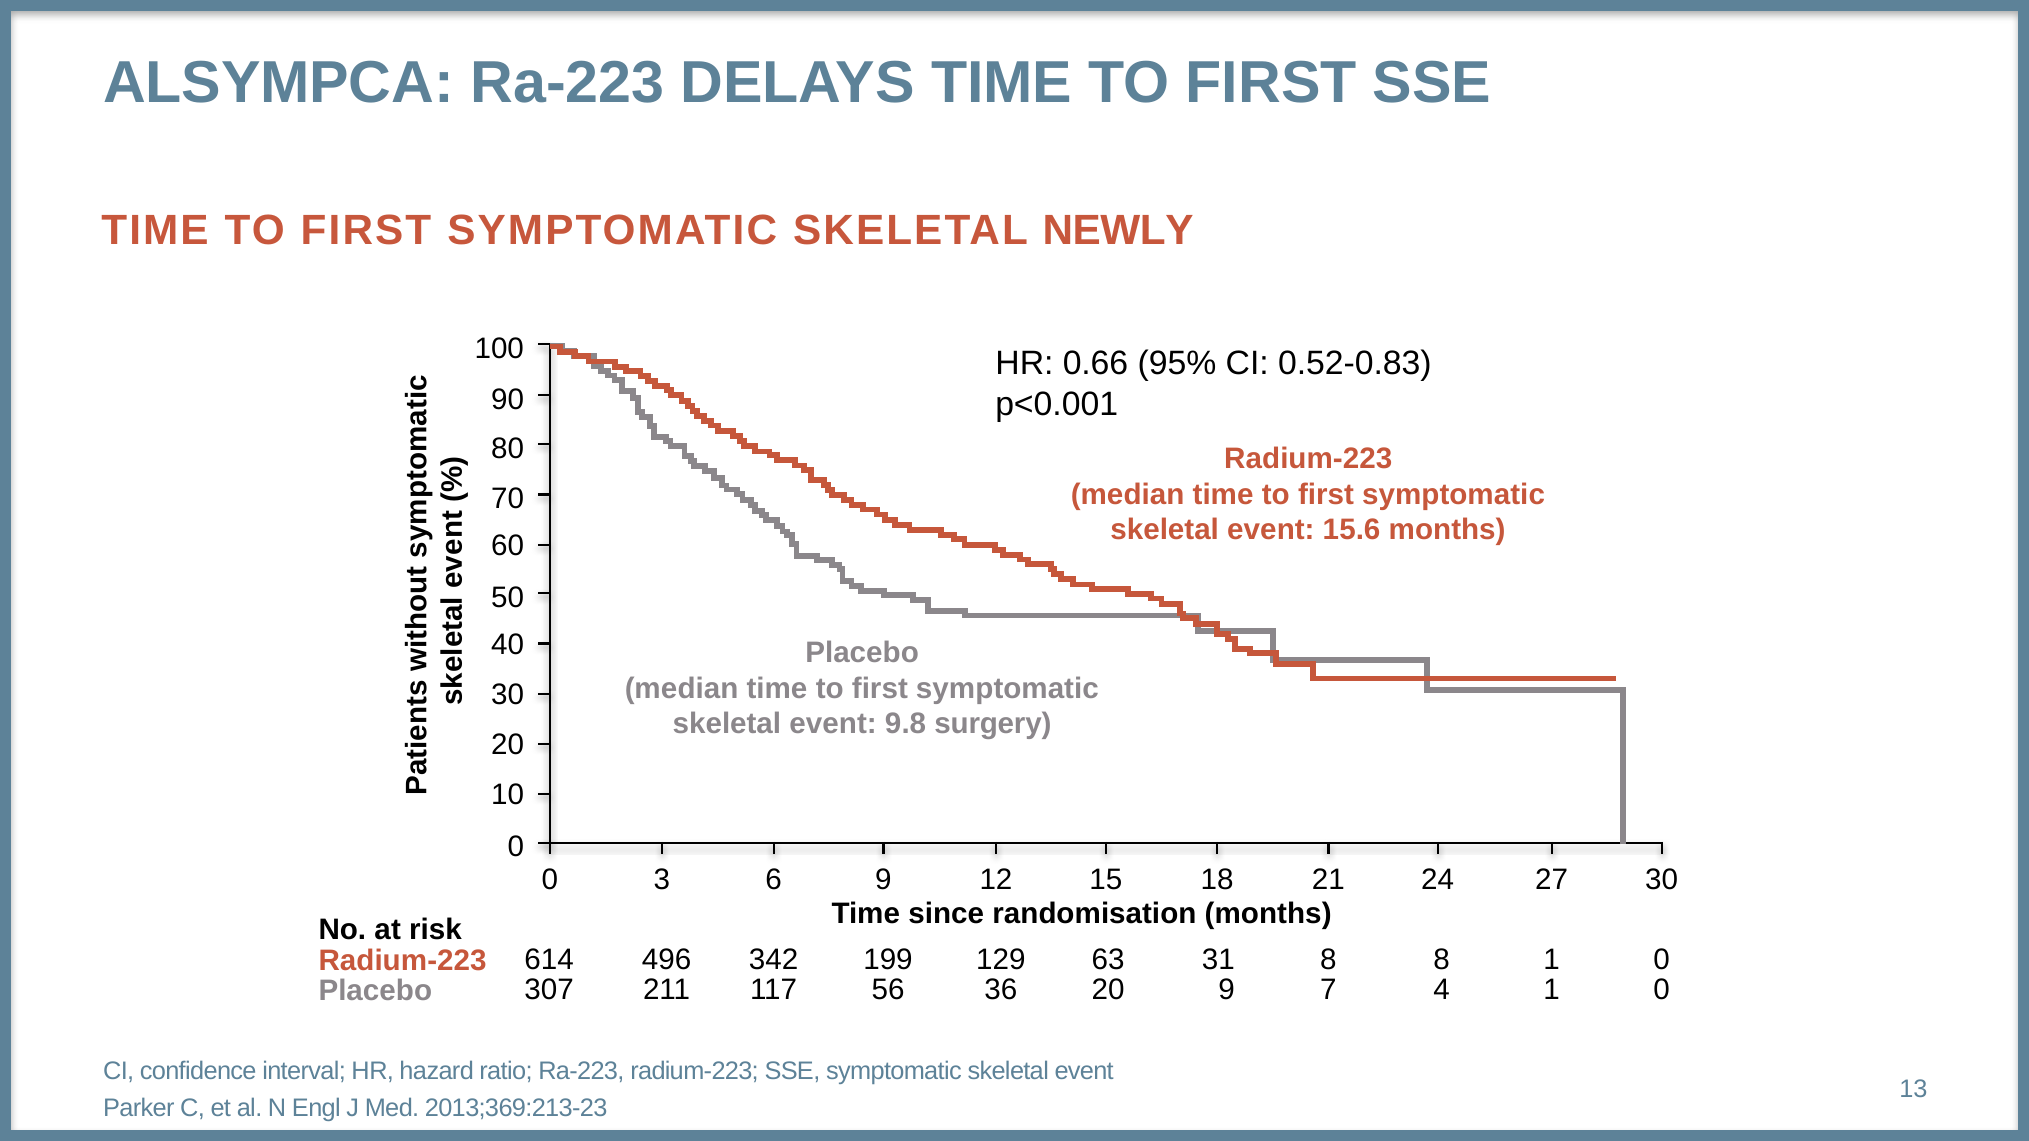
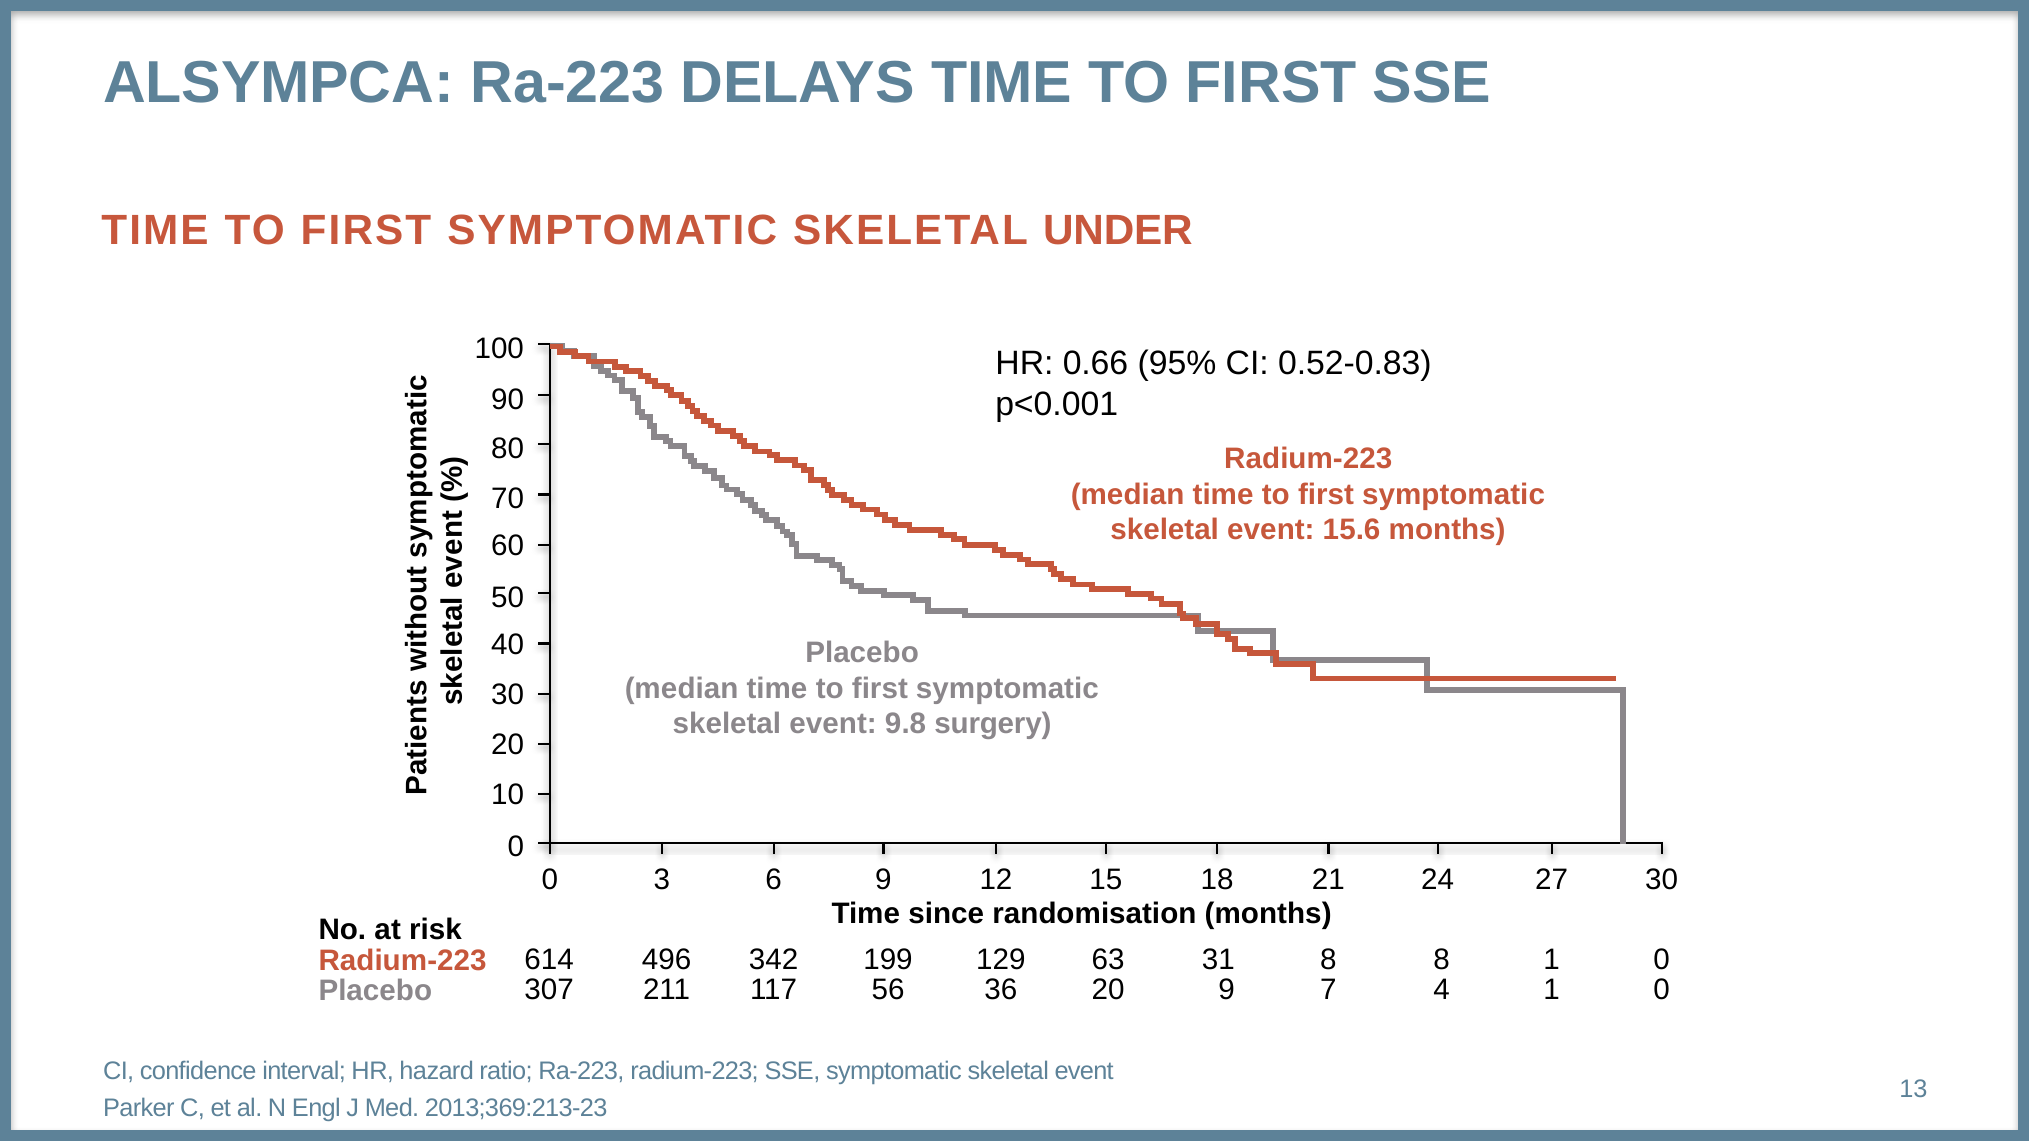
NEWLY: NEWLY -> UNDER
